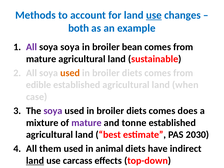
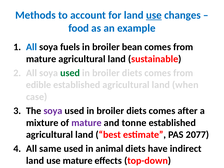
both: both -> food
All at (31, 47) colour: purple -> blue
soya soya: soya -> fuels
used at (70, 73) colour: orange -> green
does: does -> after
2030: 2030 -> 2077
them: them -> same
land at (35, 161) underline: present -> none
use carcass: carcass -> mature
